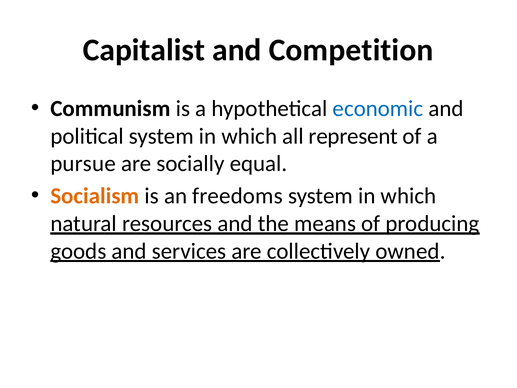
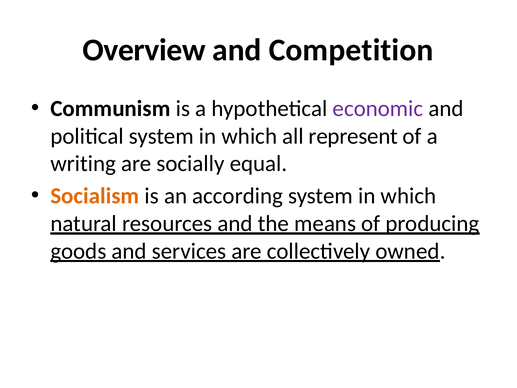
Capitalist: Capitalist -> Overview
economic colour: blue -> purple
pursue: pursue -> writing
freedoms: freedoms -> according
